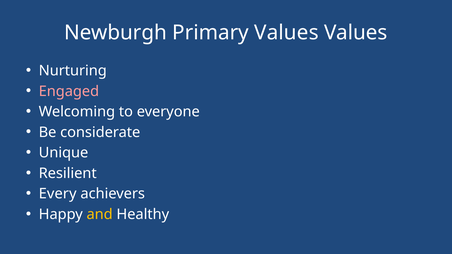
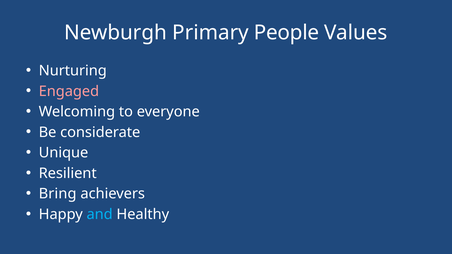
Primary Values: Values -> People
Every: Every -> Bring
and colour: yellow -> light blue
